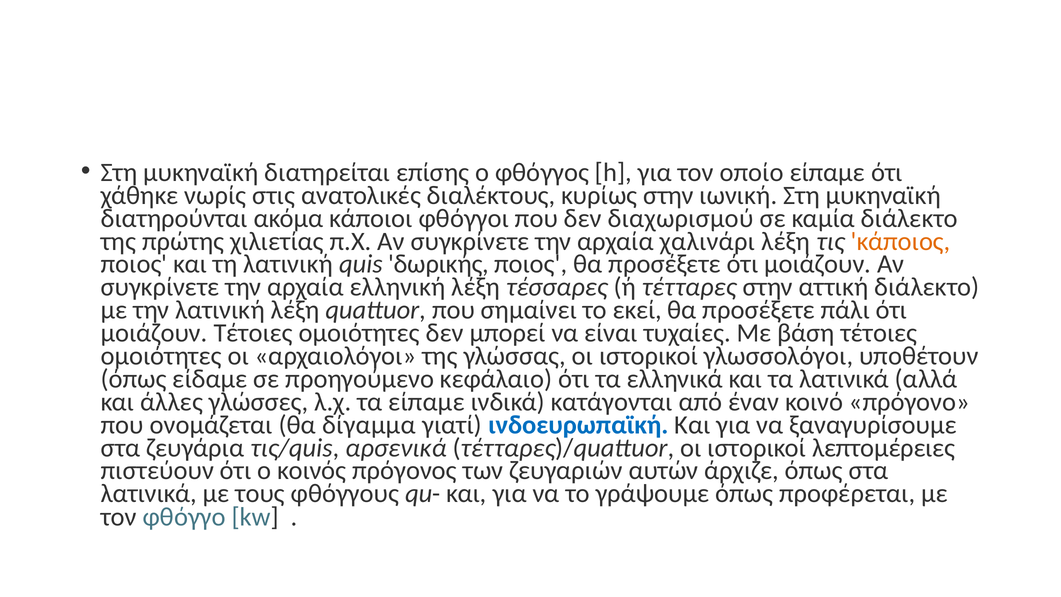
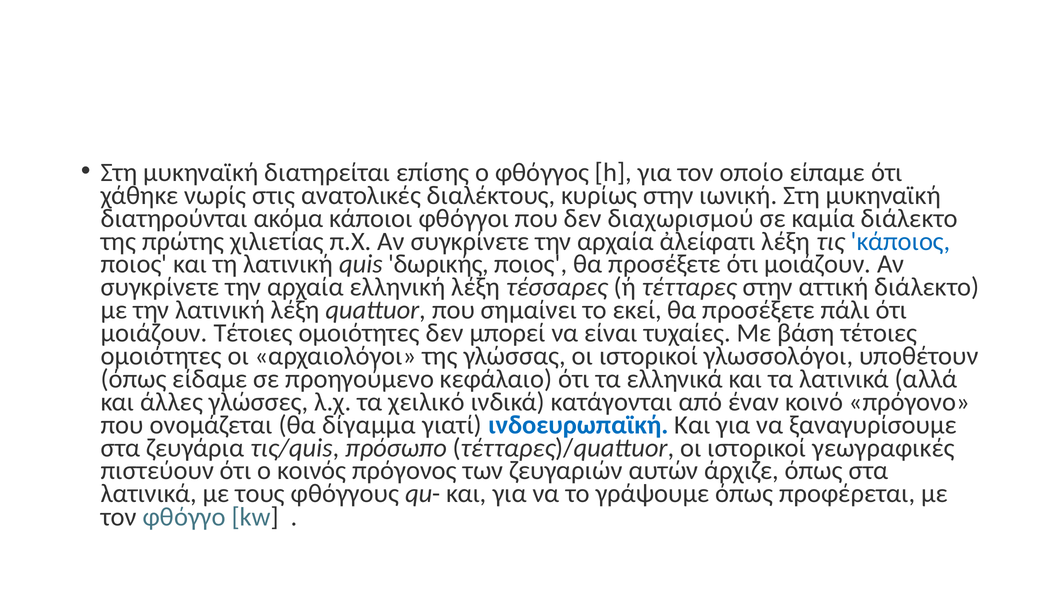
χαλινάρι: χαλινάρι -> ἀλείφατι
κάποιος colour: orange -> blue
τα είπαμε: είπαμε -> χειλικό
αρσενικά: αρσενικά -> πρόσωπο
λεπτομέρειες: λεπτομέρειες -> γεωγραφικές
